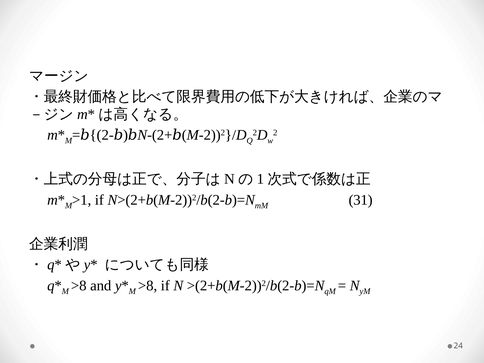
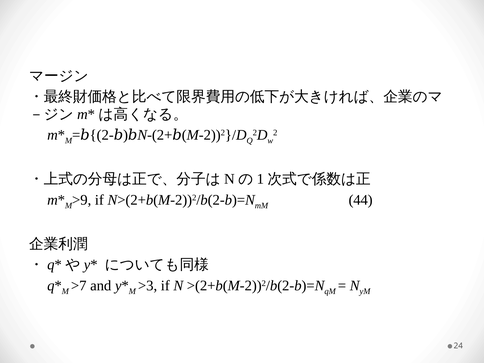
>1: >1 -> >9
31: 31 -> 44
>8 at (79, 286): >8 -> >7
>8 at (148, 286): >8 -> >3
